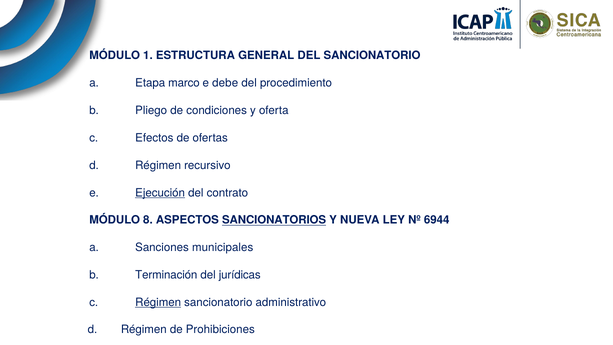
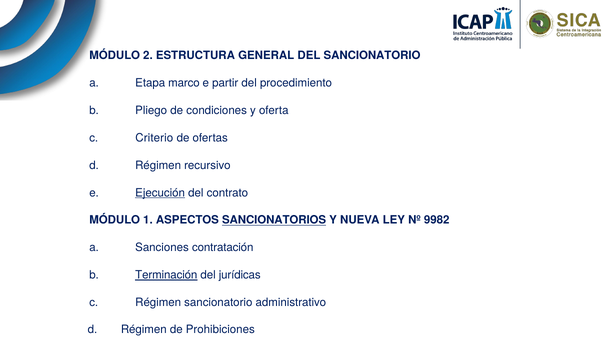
1: 1 -> 2
debe: debe -> partir
Efectos: Efectos -> Criterio
8: 8 -> 1
6944: 6944 -> 9982
municipales: municipales -> contratación
Terminación underline: none -> present
Régimen at (158, 302) underline: present -> none
